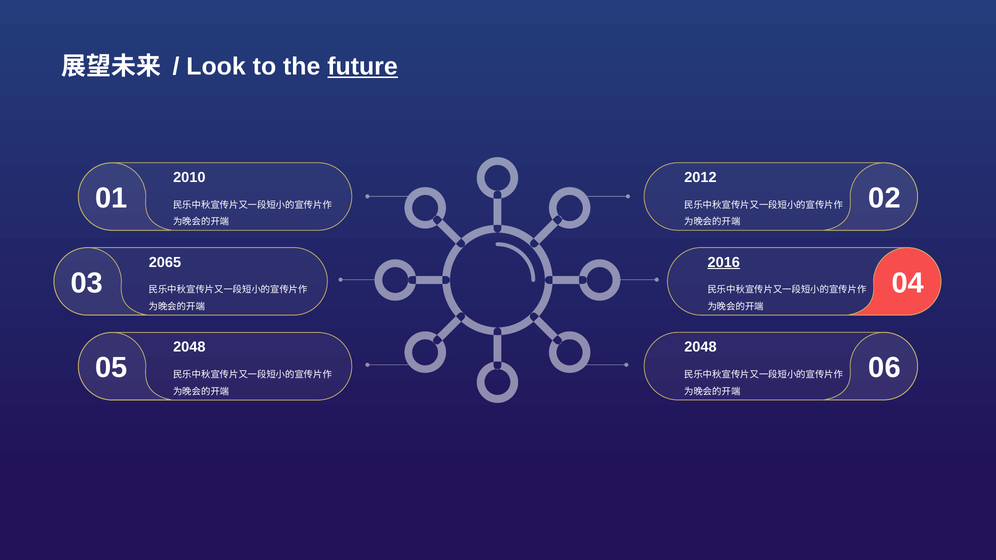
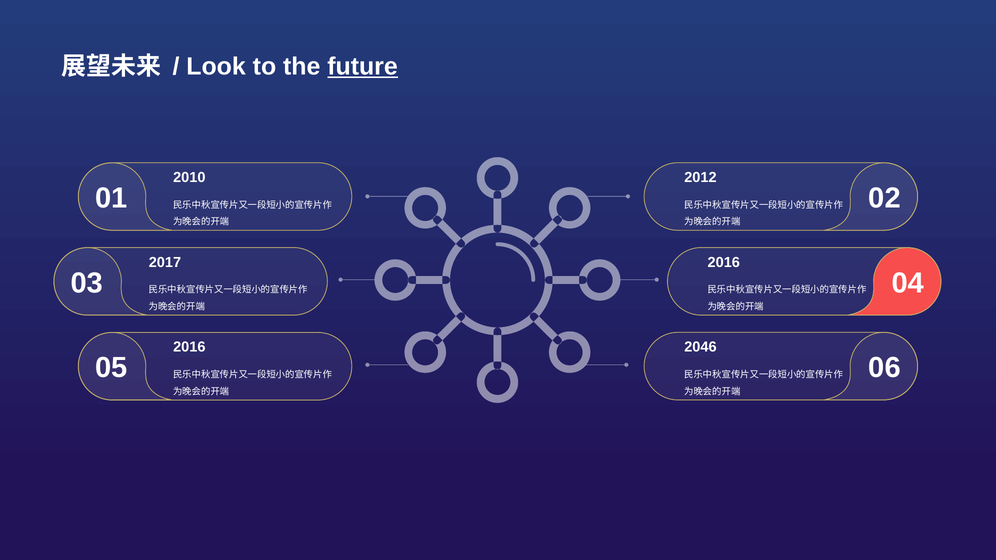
2065: 2065 -> 2017
2016 at (724, 262) underline: present -> none
2048 at (189, 347): 2048 -> 2016
2048 at (700, 347): 2048 -> 2046
